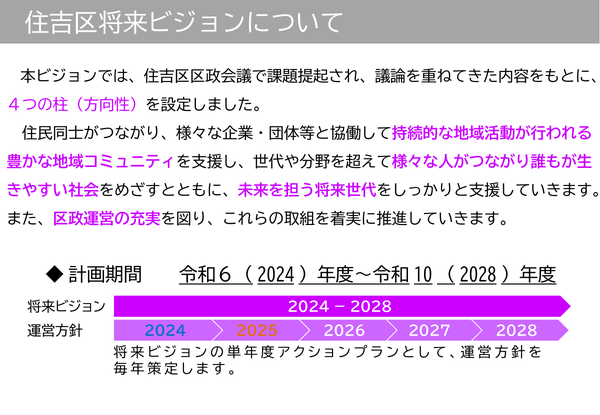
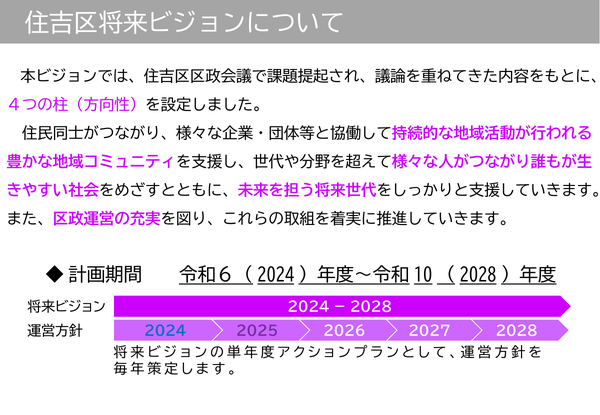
2025 colour: orange -> purple
